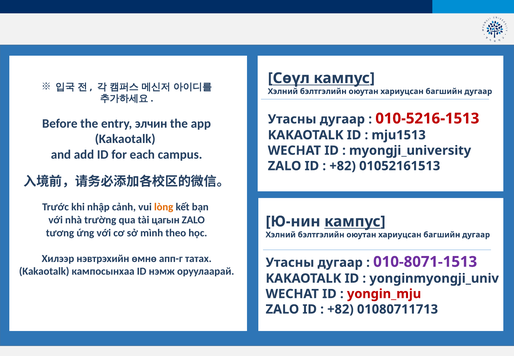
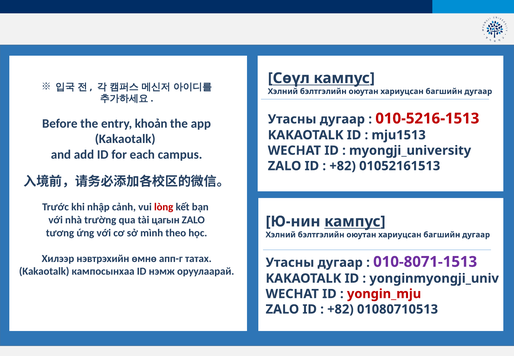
элчин: элчин -> khoản
lòng colour: orange -> red
01080711713: 01080711713 -> 01080710513
